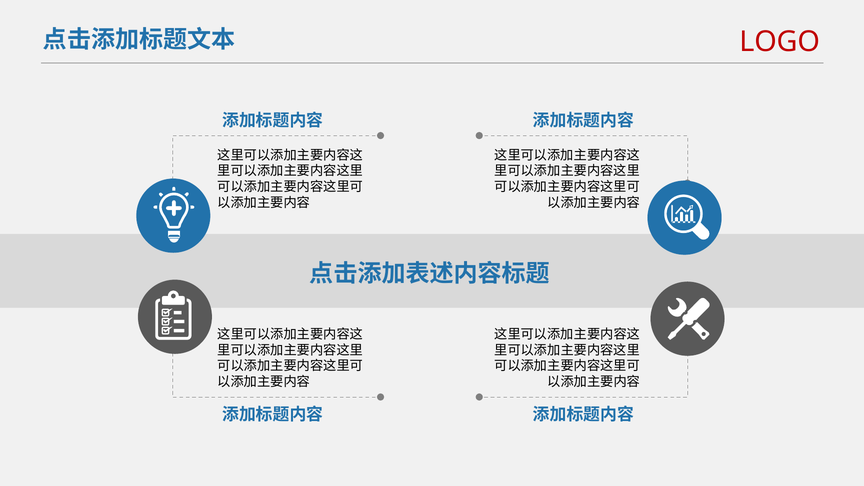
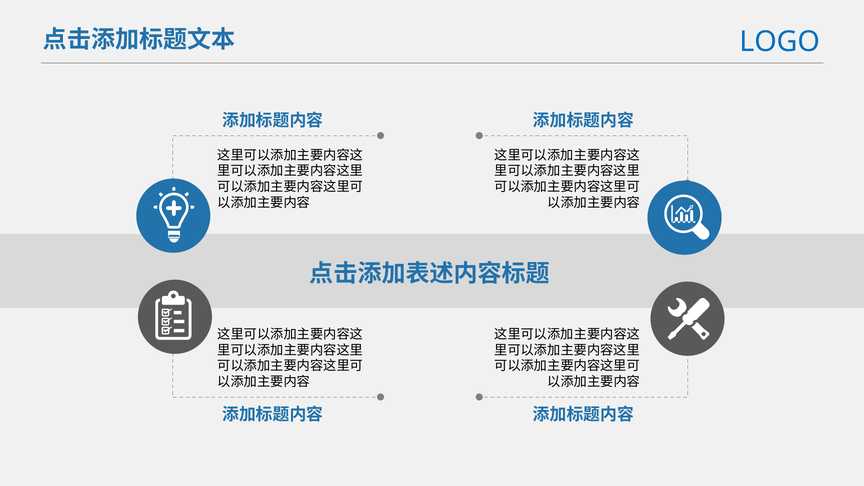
LOGO colour: red -> blue
